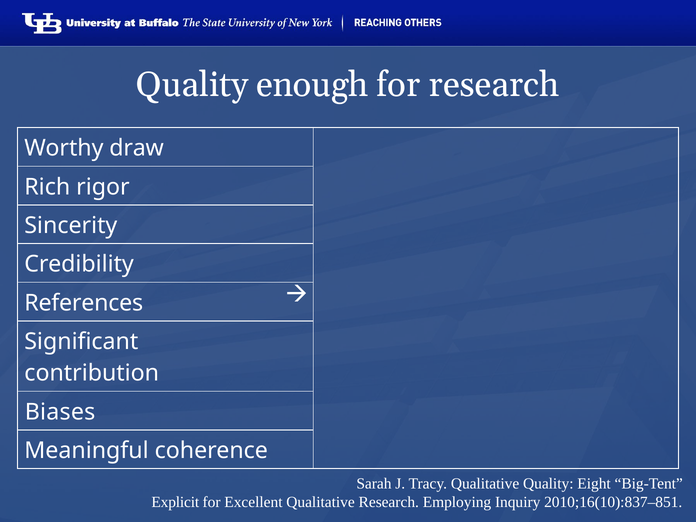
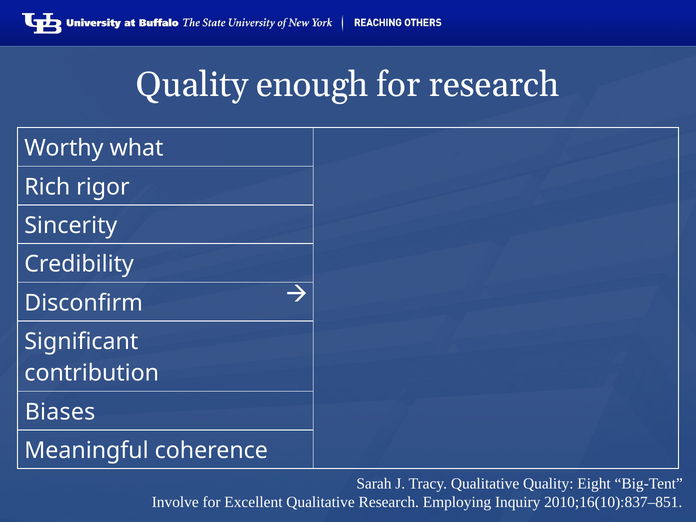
draw: draw -> what
References: References -> Disconfirm
Explicit: Explicit -> Involve
